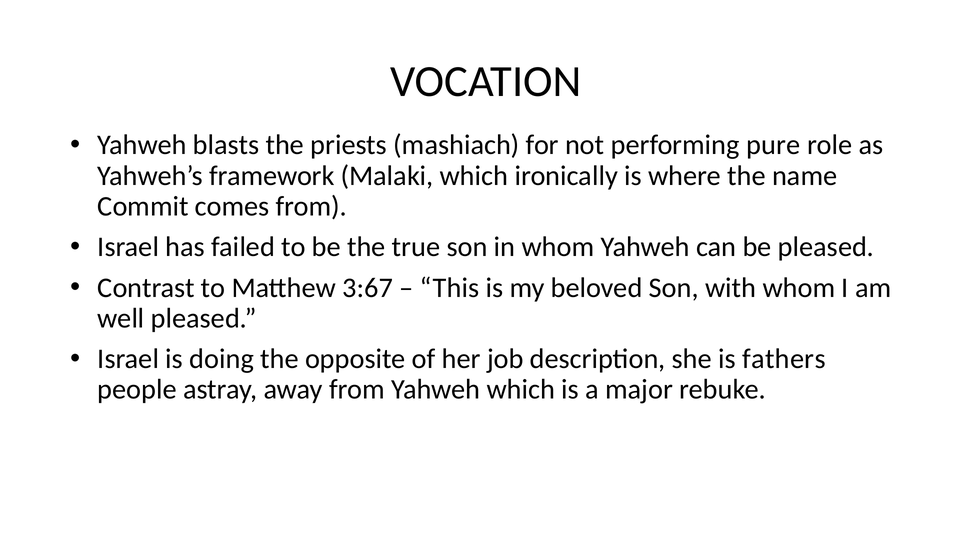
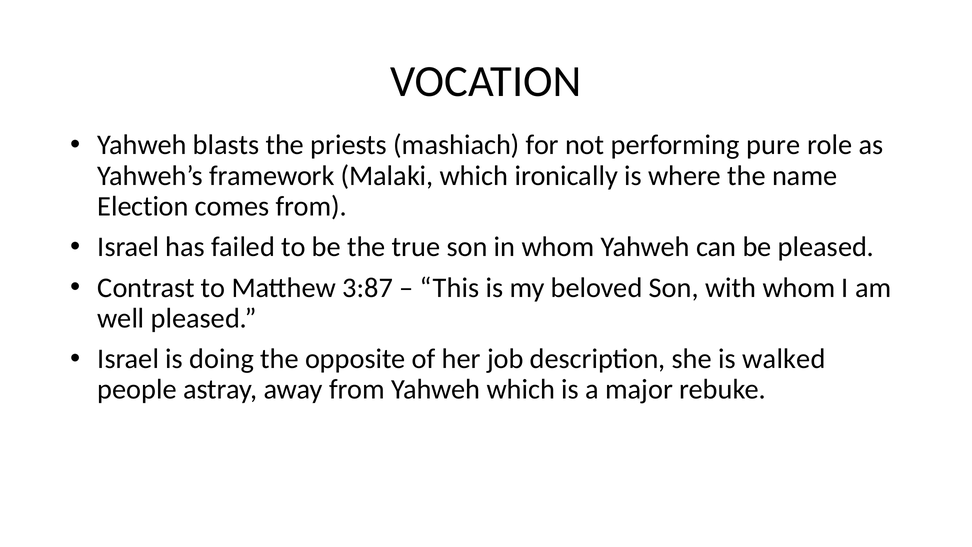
Commit: Commit -> Election
3:67: 3:67 -> 3:87
fathers: fathers -> walked
